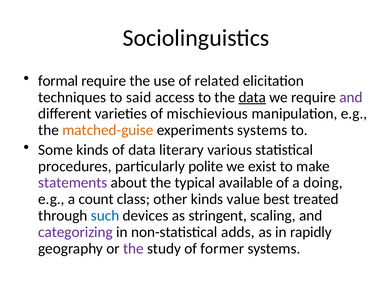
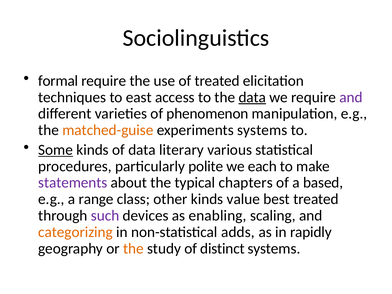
of related: related -> treated
said: said -> east
mischievious: mischievious -> phenomenon
Some underline: none -> present
exist: exist -> each
available: available -> chapters
doing: doing -> based
count: count -> range
such colour: blue -> purple
stringent: stringent -> enabling
categorizing colour: purple -> orange
the at (133, 249) colour: purple -> orange
former: former -> distinct
